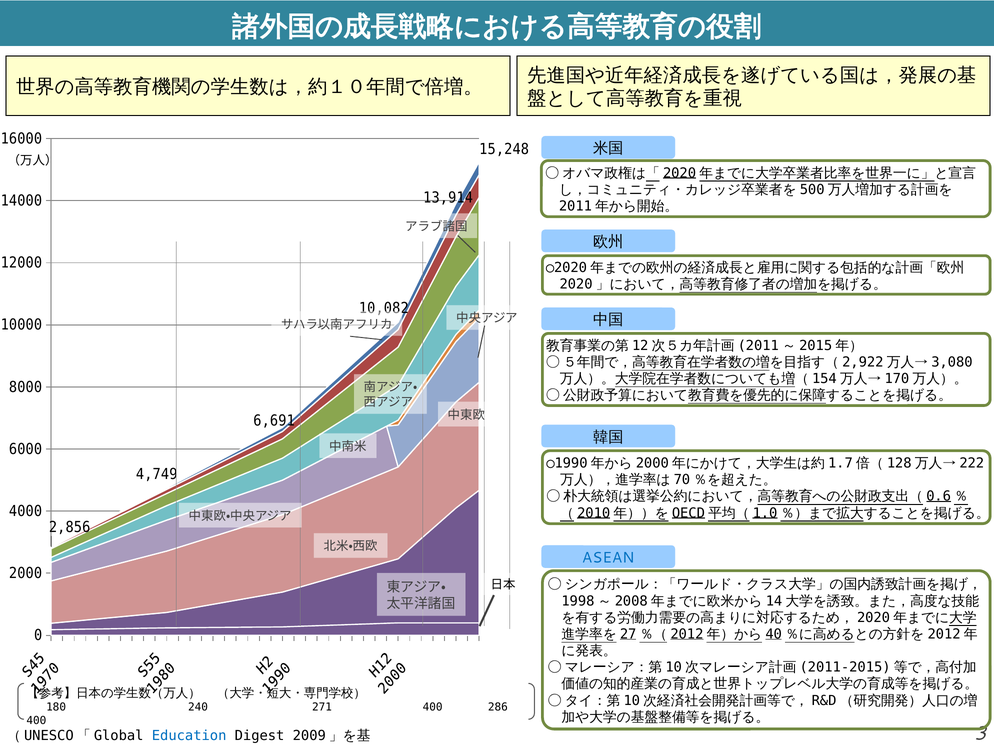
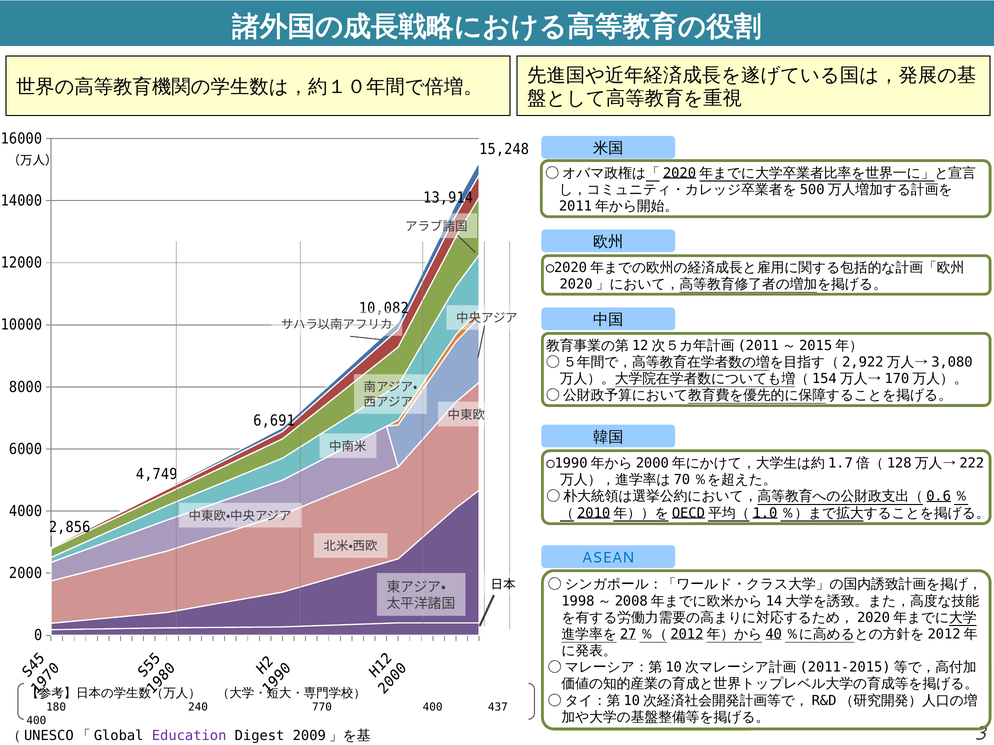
271: 271 -> 770
286: 286 -> 437
Education colour: blue -> purple
